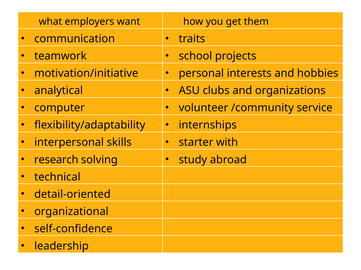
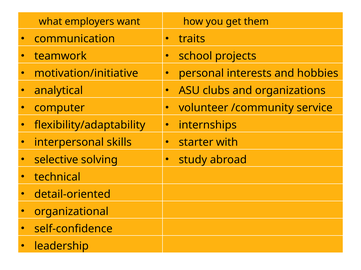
research: research -> selective
